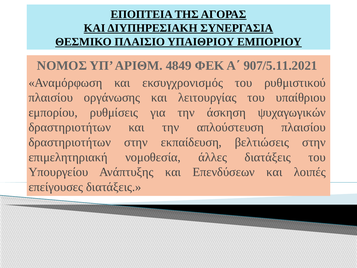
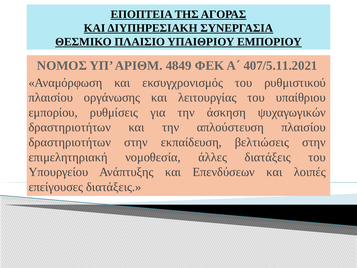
907/5.11.2021: 907/5.11.2021 -> 407/5.11.2021
